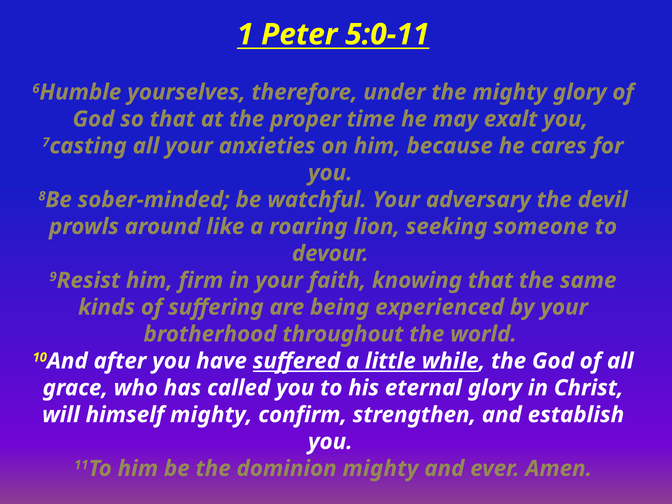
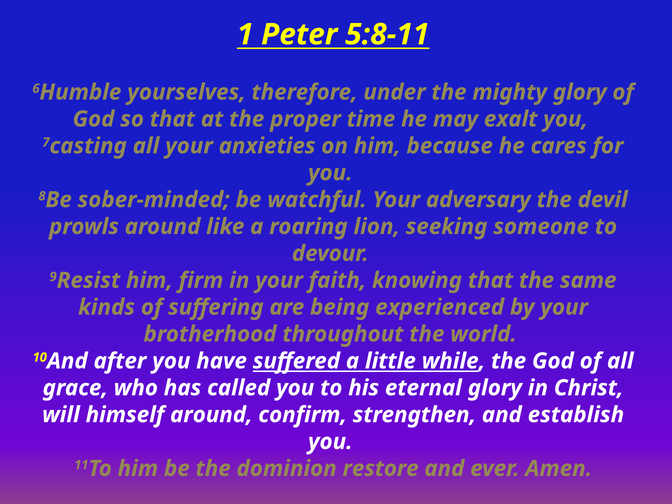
5:0-11: 5:0-11 -> 5:8-11
himself mighty: mighty -> around
dominion mighty: mighty -> restore
